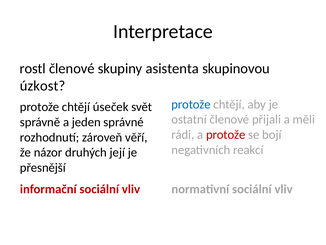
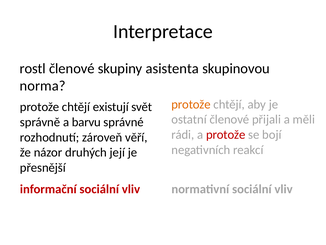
úzkost: úzkost -> norma
protože at (191, 104) colour: blue -> orange
úseček: úseček -> existují
jeden: jeden -> barvu
